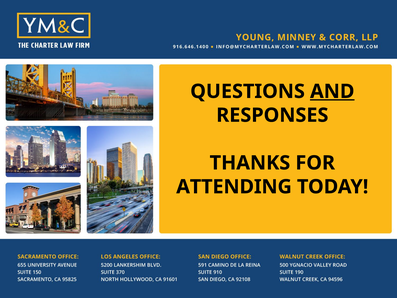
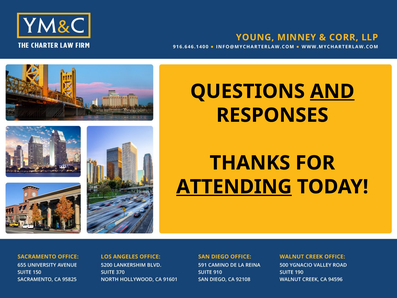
ATTENDING underline: none -> present
